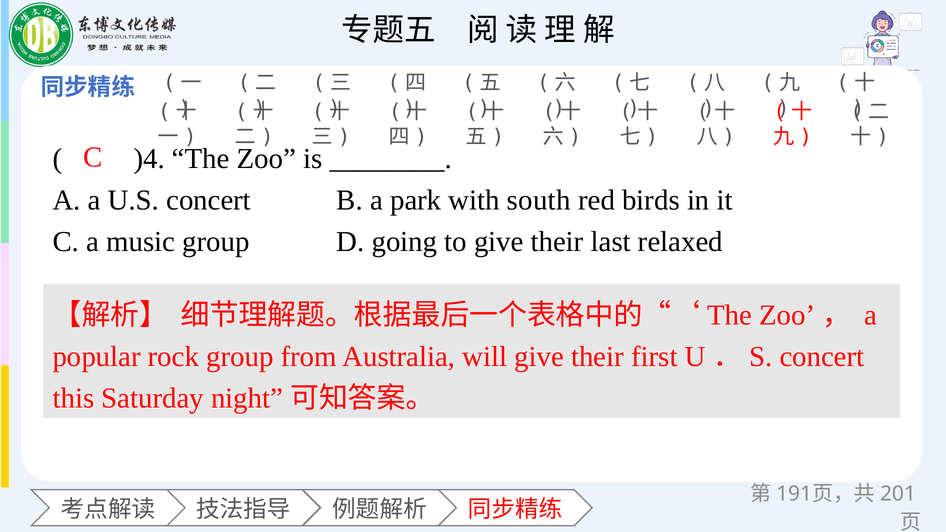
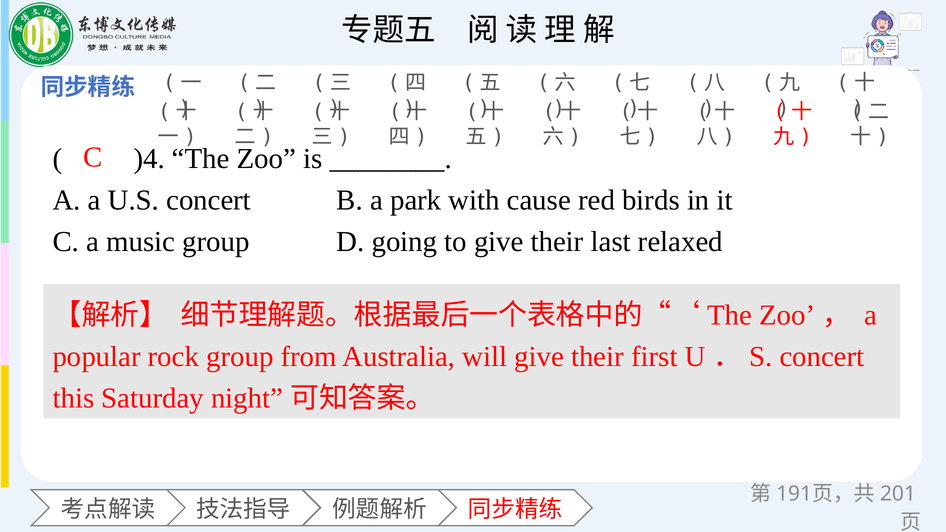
south: south -> cause
